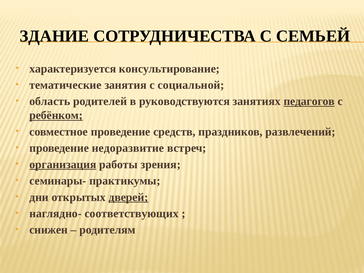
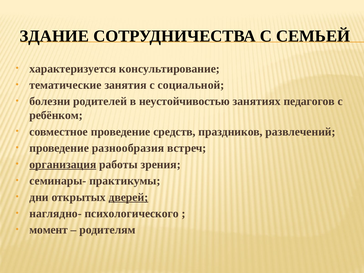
область: область -> болезни
руководствуются: руководствуются -> неустойчивостью
педагогов underline: present -> none
ребёнком underline: present -> none
недоразвитие: недоразвитие -> разнообразия
соответствующих: соответствующих -> психологического
снижен: снижен -> момент
